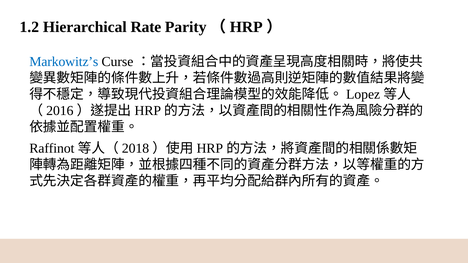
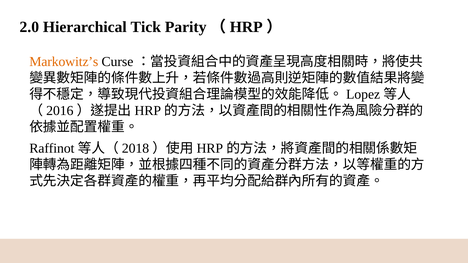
1.2: 1.2 -> 2.0
Rate: Rate -> Tick
Markowitz’s colour: blue -> orange
